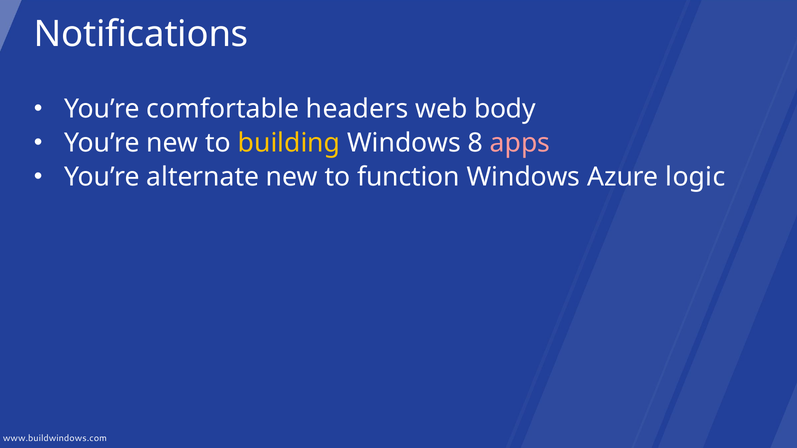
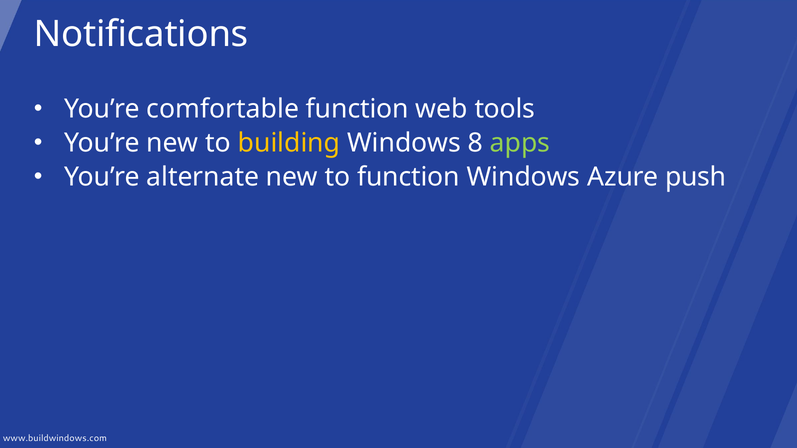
comfortable headers: headers -> function
body: body -> tools
apps colour: pink -> light green
logic: logic -> push
